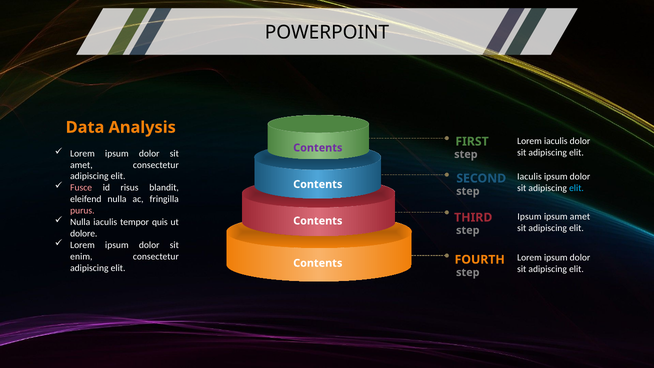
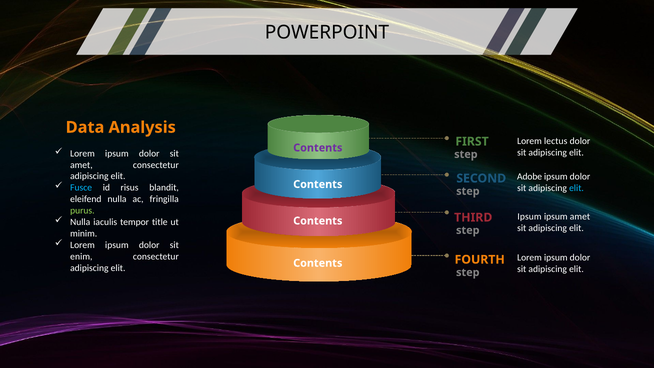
Lorem iaculis: iaculis -> lectus
SECOND Iaculis: Iaculis -> Adobe
Fusce colour: pink -> light blue
purus colour: pink -> light green
quis: quis -> title
dolore: dolore -> minim
